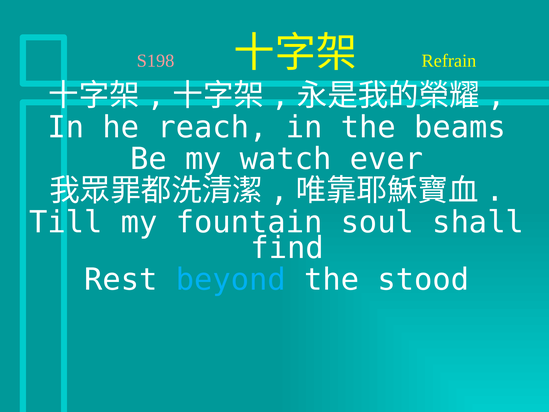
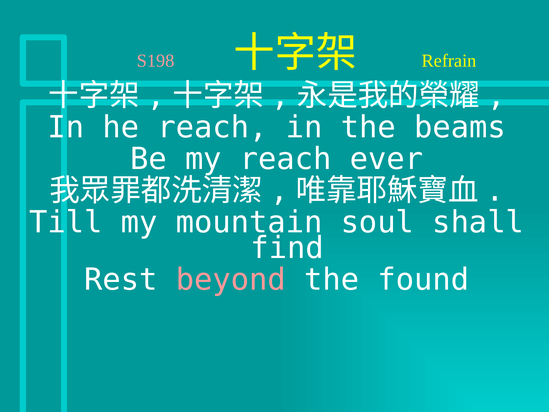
my watch: watch -> reach
fountain: fountain -> mountain
beyond colour: light blue -> pink
stood: stood -> found
